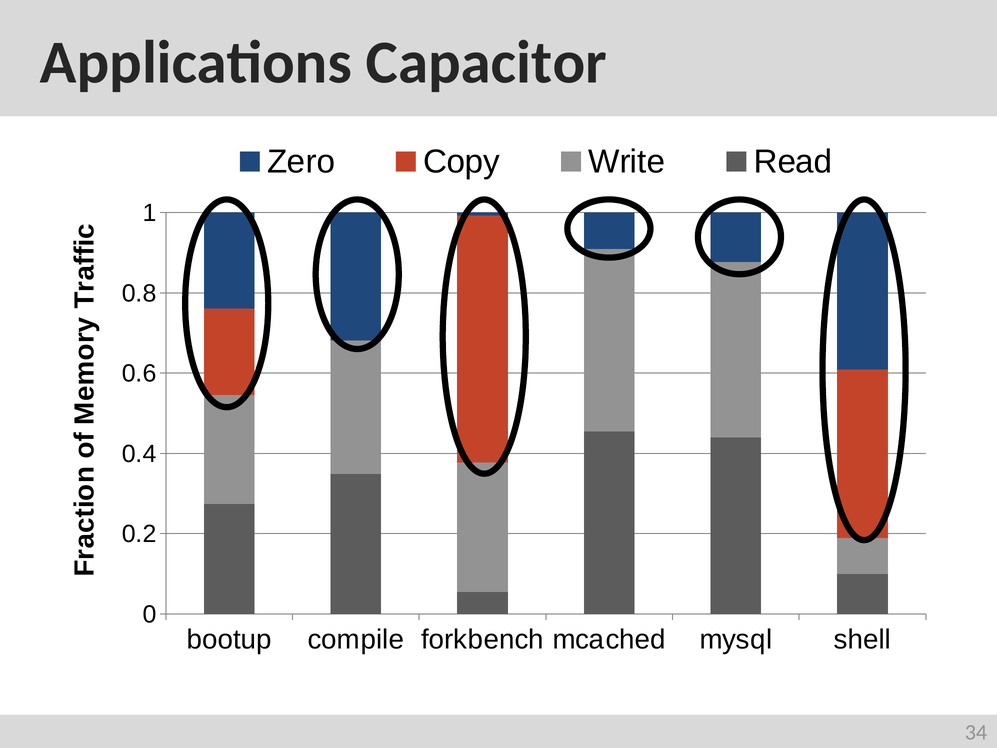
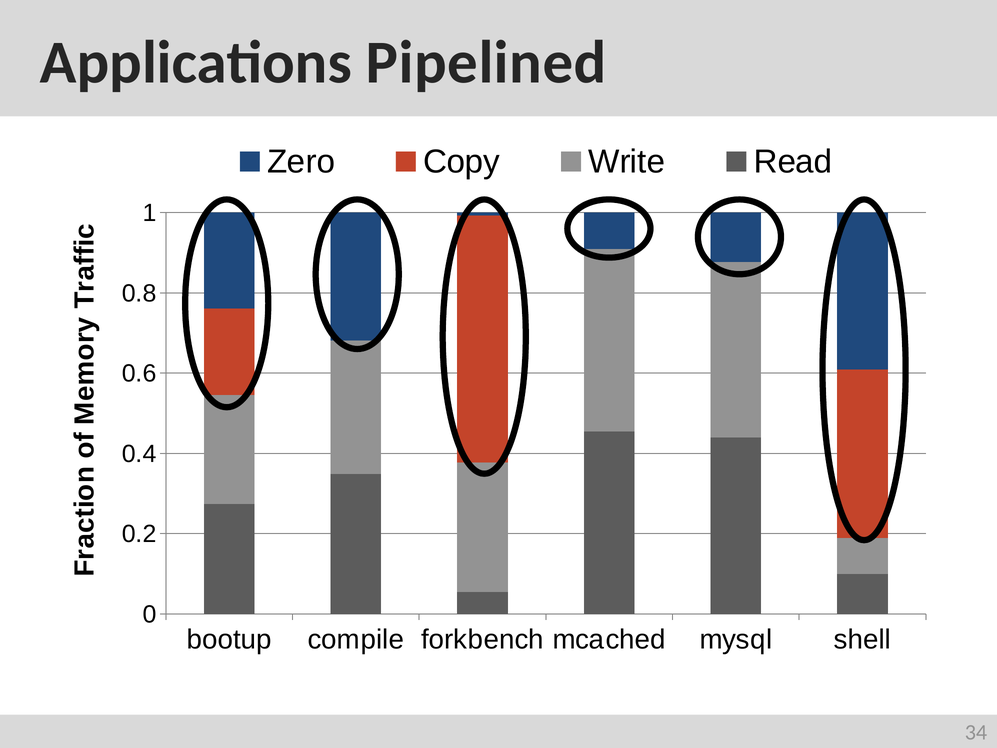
Capacitor: Capacitor -> Pipelined
